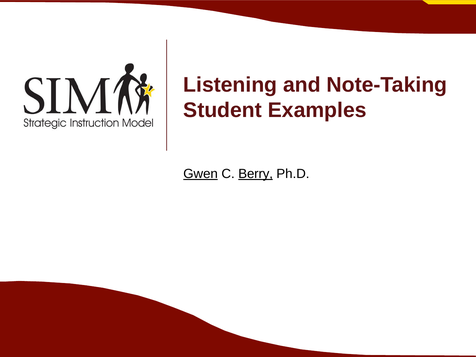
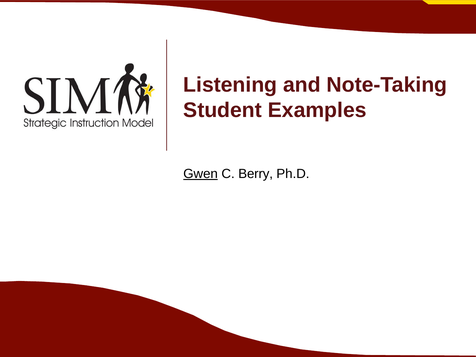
Berry underline: present -> none
